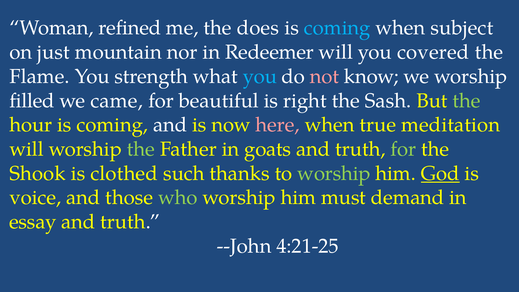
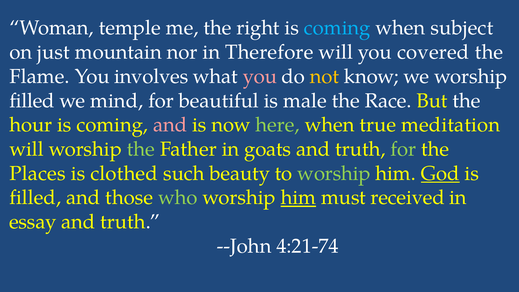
refined: refined -> temple
does: does -> right
Redeemer: Redeemer -> Therefore
strength: strength -> involves
you at (260, 76) colour: light blue -> pink
not colour: pink -> yellow
came: came -> mind
right: right -> male
Sash: Sash -> Race
the at (467, 101) colour: light green -> white
and at (170, 125) colour: white -> pink
here colour: pink -> light green
Shook: Shook -> Places
thanks: thanks -> beauty
voice at (35, 198): voice -> filled
him at (298, 198) underline: none -> present
demand: demand -> received
4:21-25: 4:21-25 -> 4:21-74
